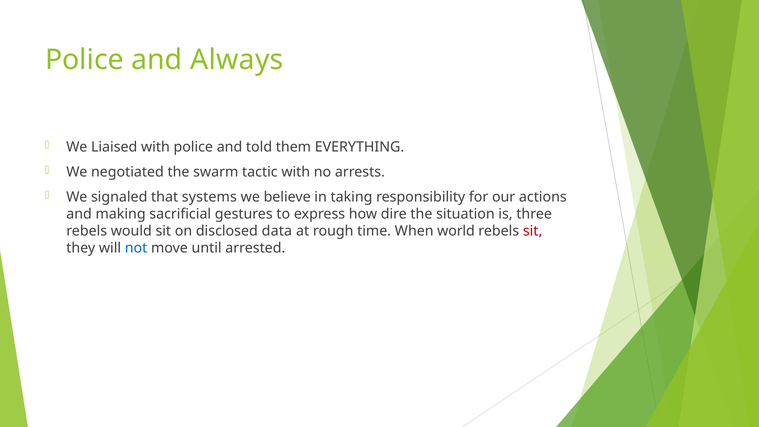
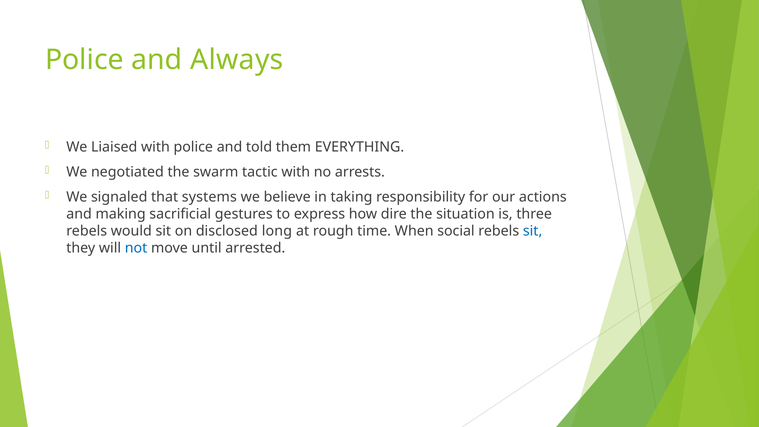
data: data -> long
world: world -> social
sit at (533, 231) colour: red -> blue
